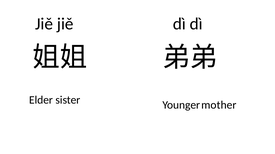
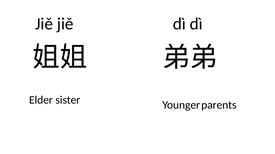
mother: mother -> parents
